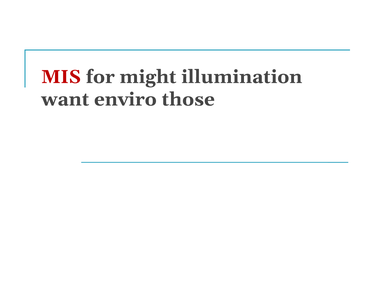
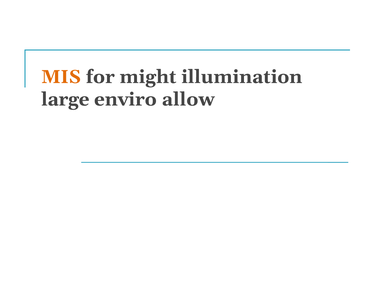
MIS colour: red -> orange
want: want -> large
those: those -> allow
